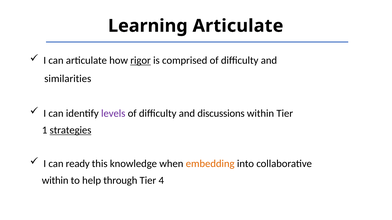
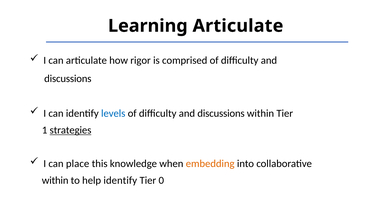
rigor underline: present -> none
similarities at (68, 79): similarities -> discussions
levels colour: purple -> blue
ready: ready -> place
help through: through -> identify
4: 4 -> 0
